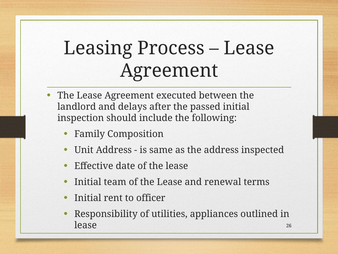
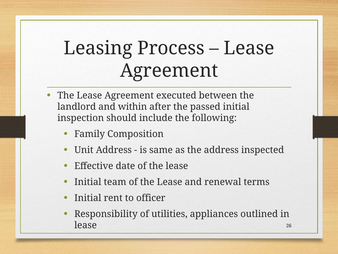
delays: delays -> within
